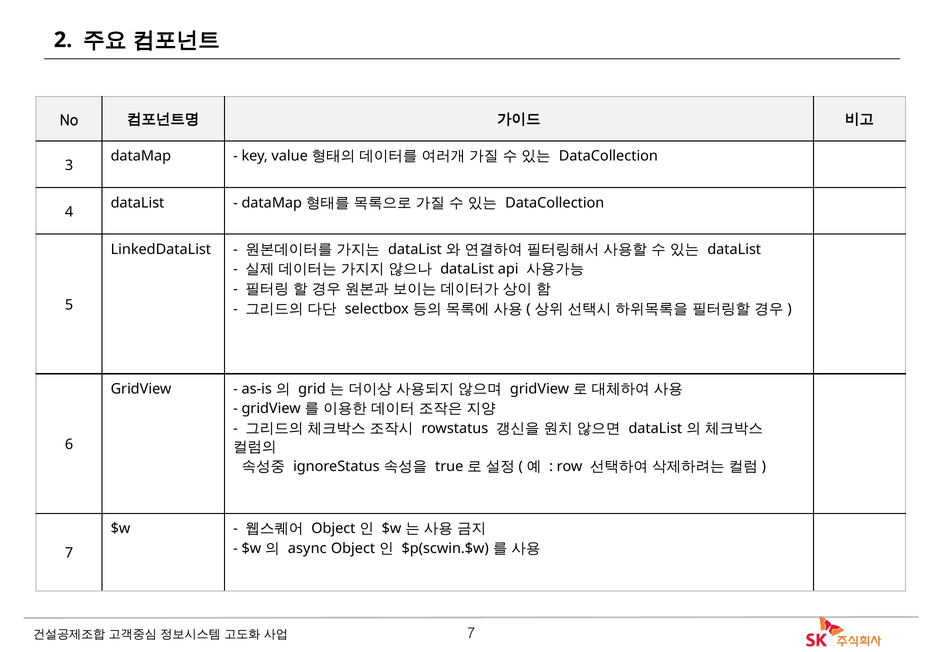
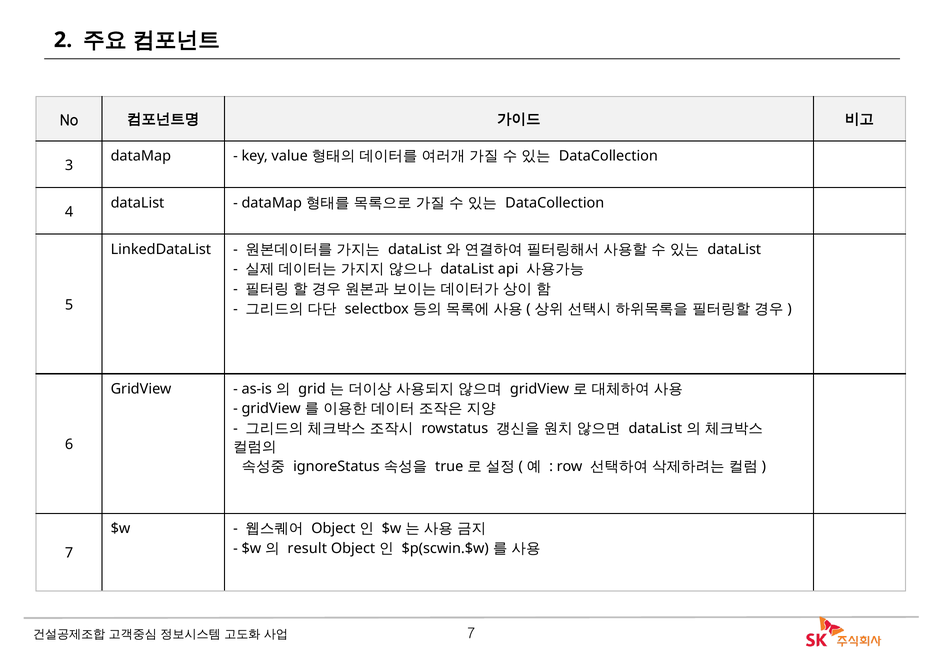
async: async -> result
